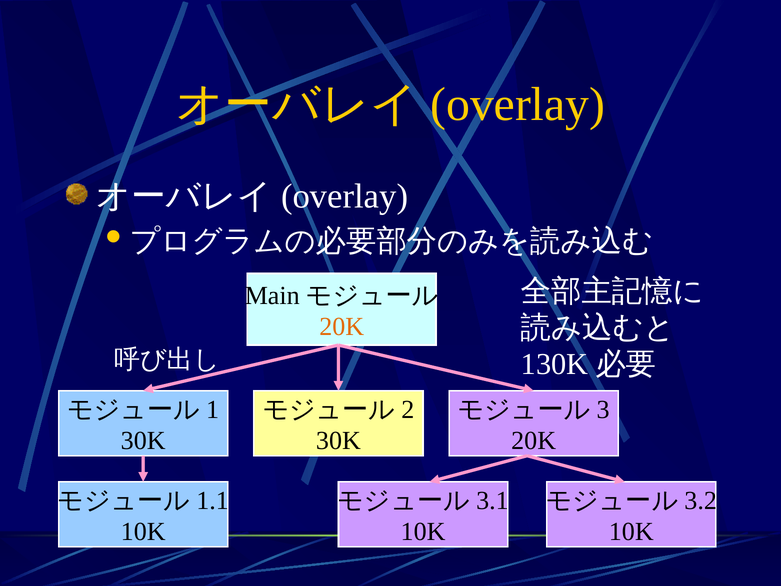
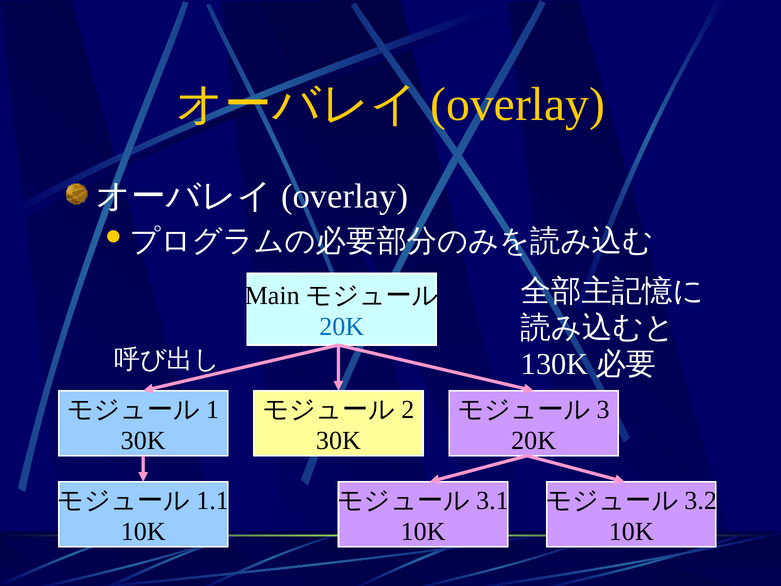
20K at (342, 327) colour: orange -> blue
